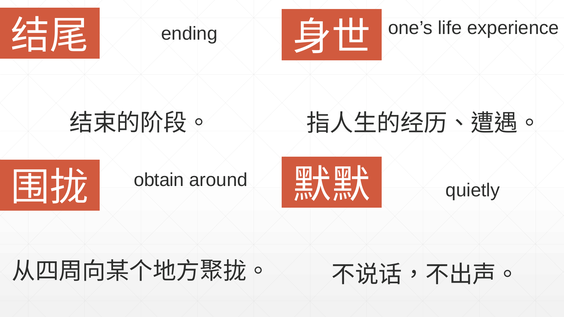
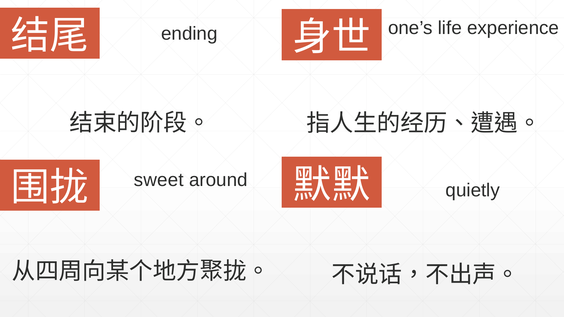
obtain: obtain -> sweet
